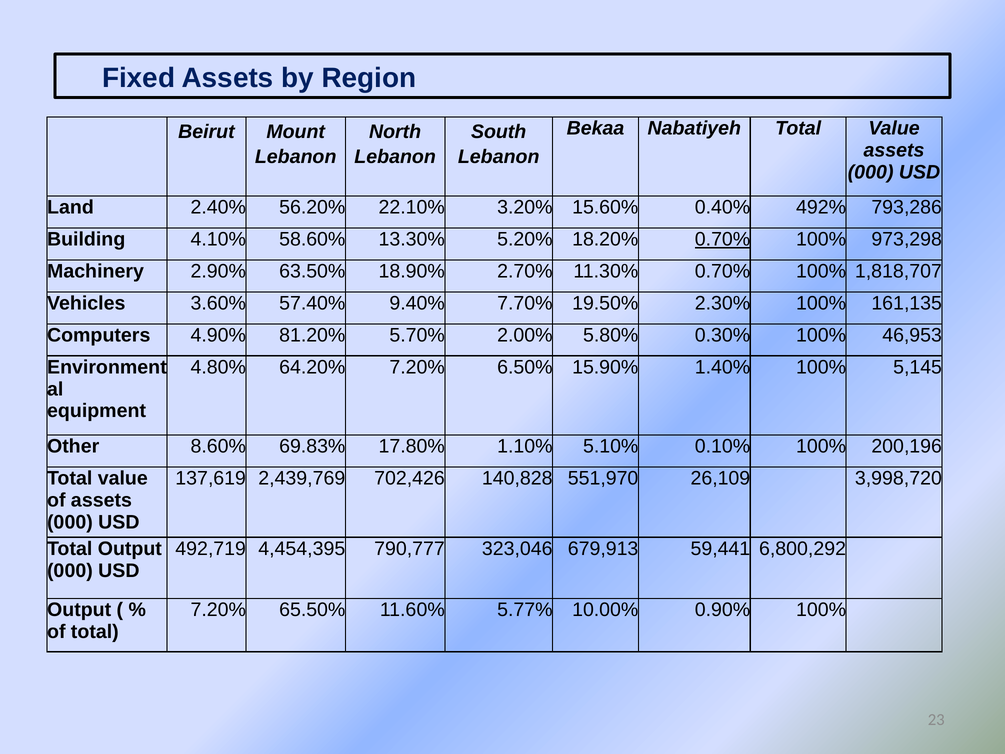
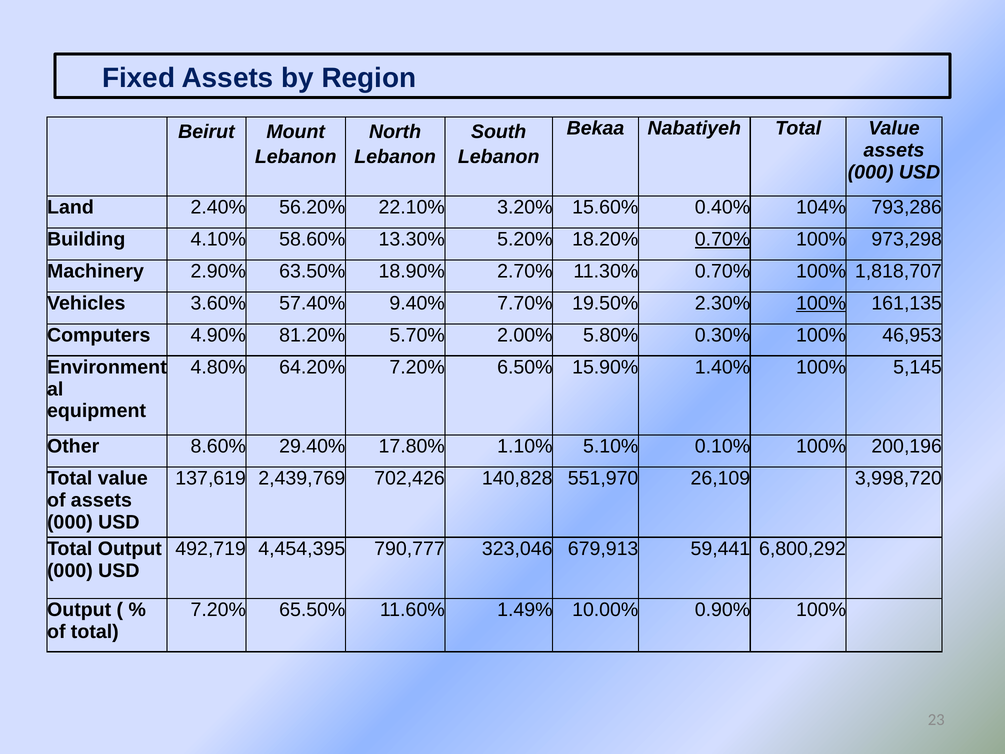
492%: 492% -> 104%
100% at (821, 303) underline: none -> present
69.83%: 69.83% -> 29.40%
5.77%: 5.77% -> 1.49%
